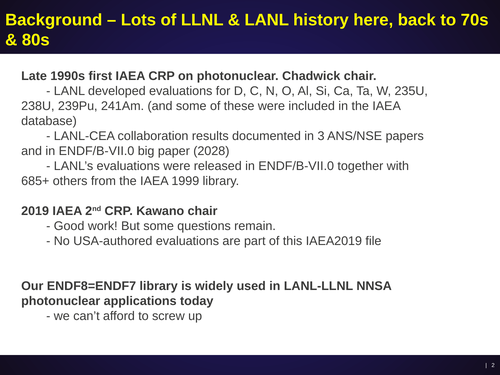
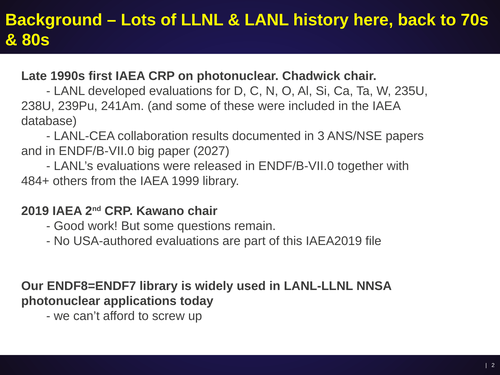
2028: 2028 -> 2027
685+: 685+ -> 484+
